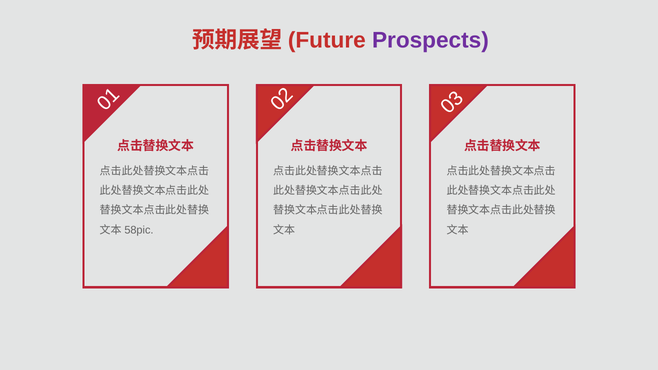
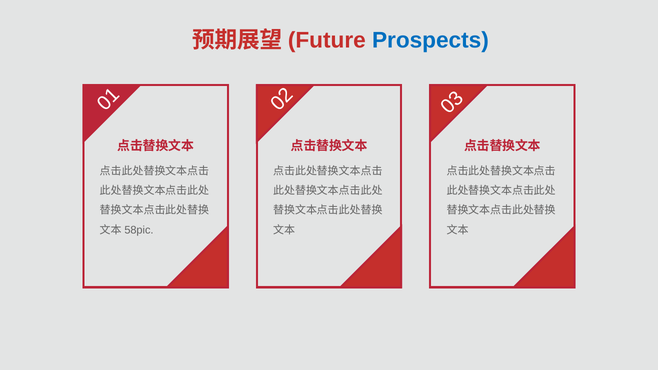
Prospects colour: purple -> blue
